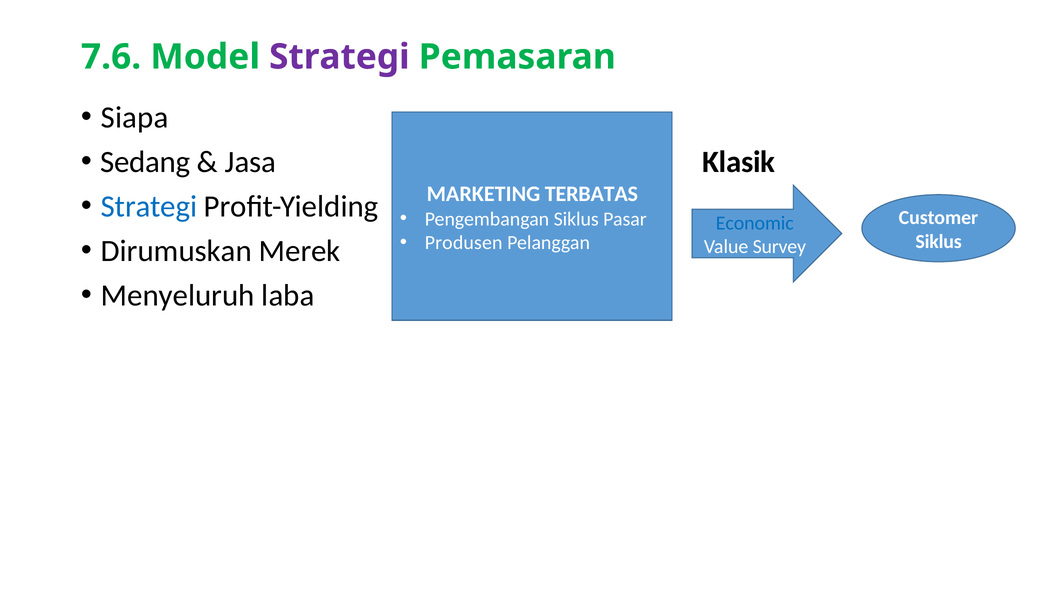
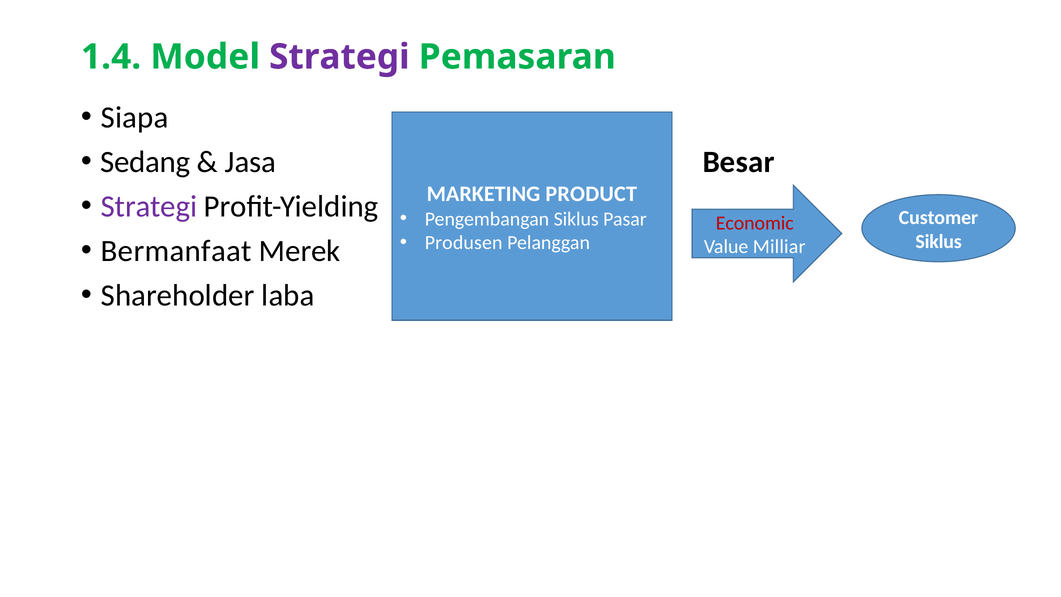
7.6: 7.6 -> 1.4
Klasik: Klasik -> Besar
TERBATAS: TERBATAS -> PRODUCT
Strategi at (149, 206) colour: blue -> purple
Economic colour: blue -> red
Dirumuskan: Dirumuskan -> Bermanfaat
Survey: Survey -> Milliar
Menyeluruh: Menyeluruh -> Shareholder
